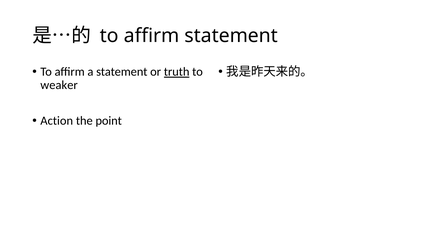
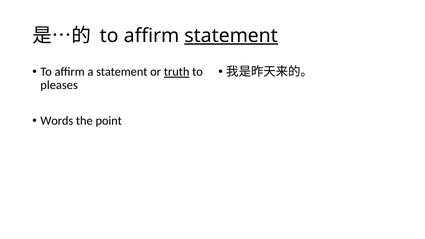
statement at (231, 36) underline: none -> present
weaker: weaker -> pleases
Action: Action -> Words
